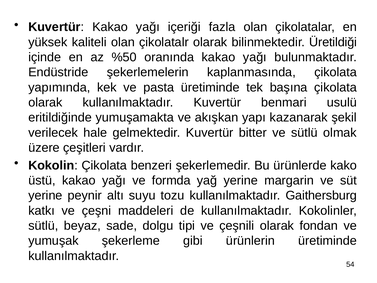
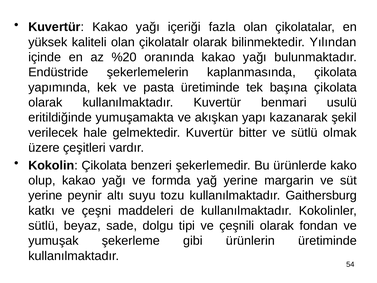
Üretildiği: Üretildiği -> Yılından
%50: %50 -> %20
üstü: üstü -> olup
